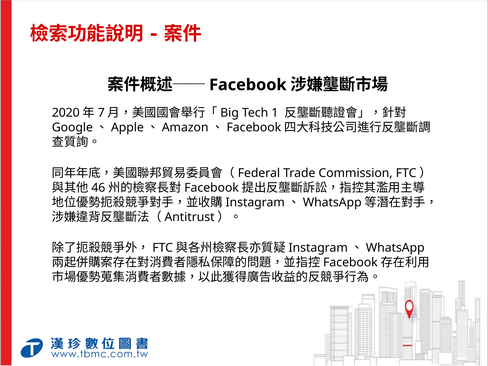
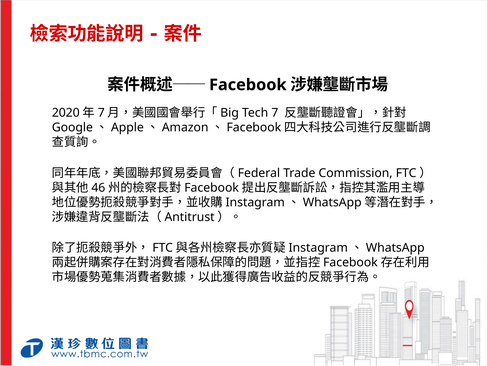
1: 1 -> 7
